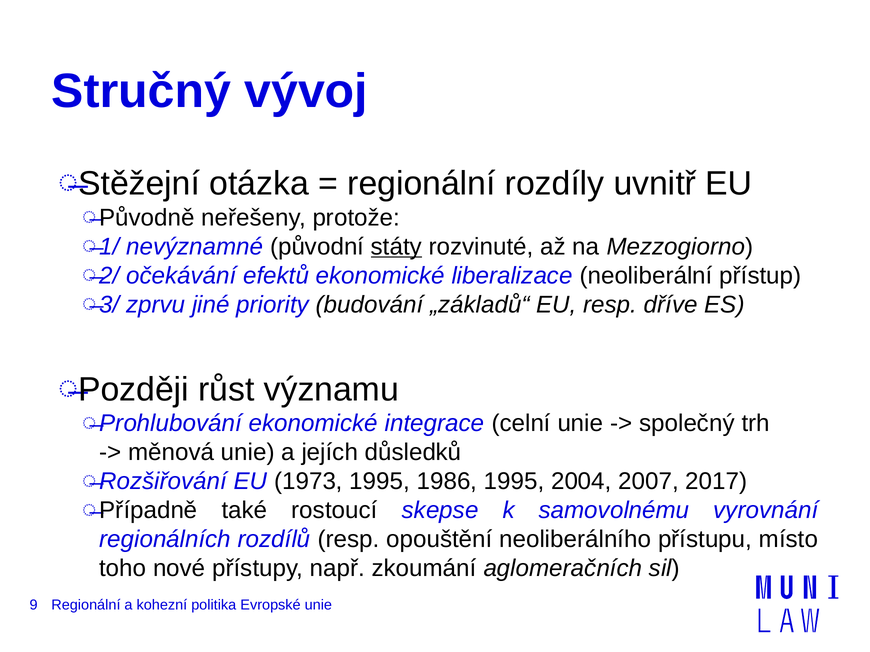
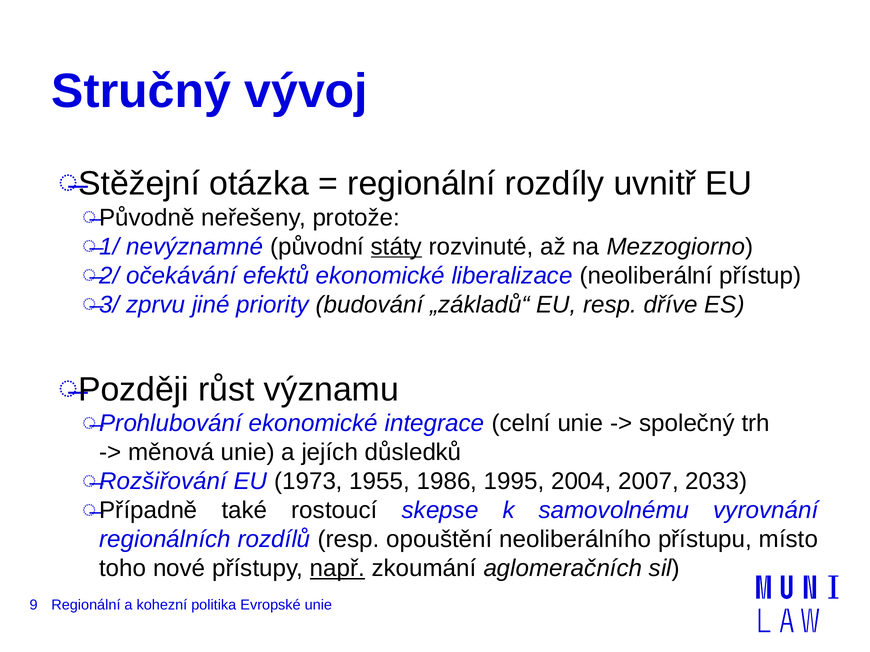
1973 1995: 1995 -> 1955
2017: 2017 -> 2033
např underline: none -> present
